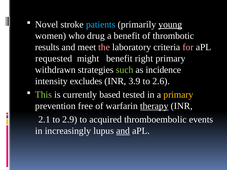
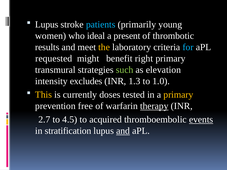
Novel at (47, 24): Novel -> Lupus
young underline: present -> none
drug: drug -> ideal
a benefit: benefit -> present
the colour: pink -> yellow
for colour: pink -> light blue
withdrawn: withdrawn -> transmural
incidence: incidence -> elevation
3.9: 3.9 -> 1.3
2.6: 2.6 -> 1.0
This colour: light green -> yellow
based: based -> doses
2.1: 2.1 -> 2.7
2.9: 2.9 -> 4.5
events underline: none -> present
increasingly: increasingly -> stratification
